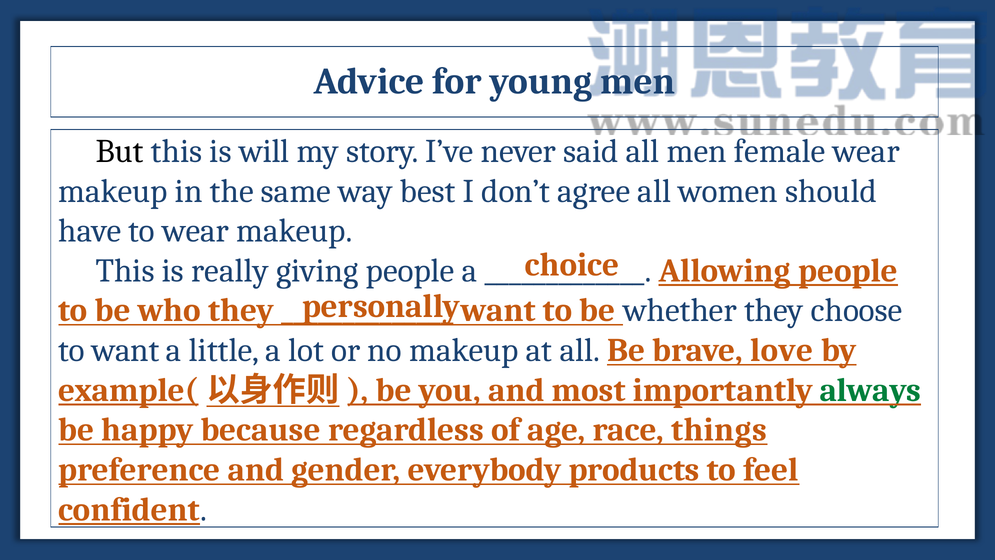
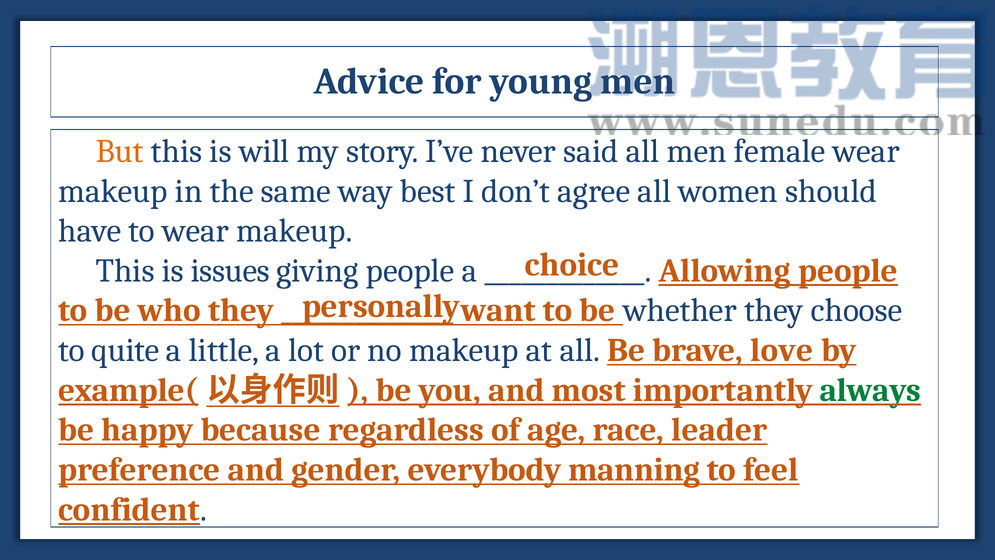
But colour: black -> orange
really: really -> issues
to want: want -> quite
things: things -> leader
products: products -> manning
